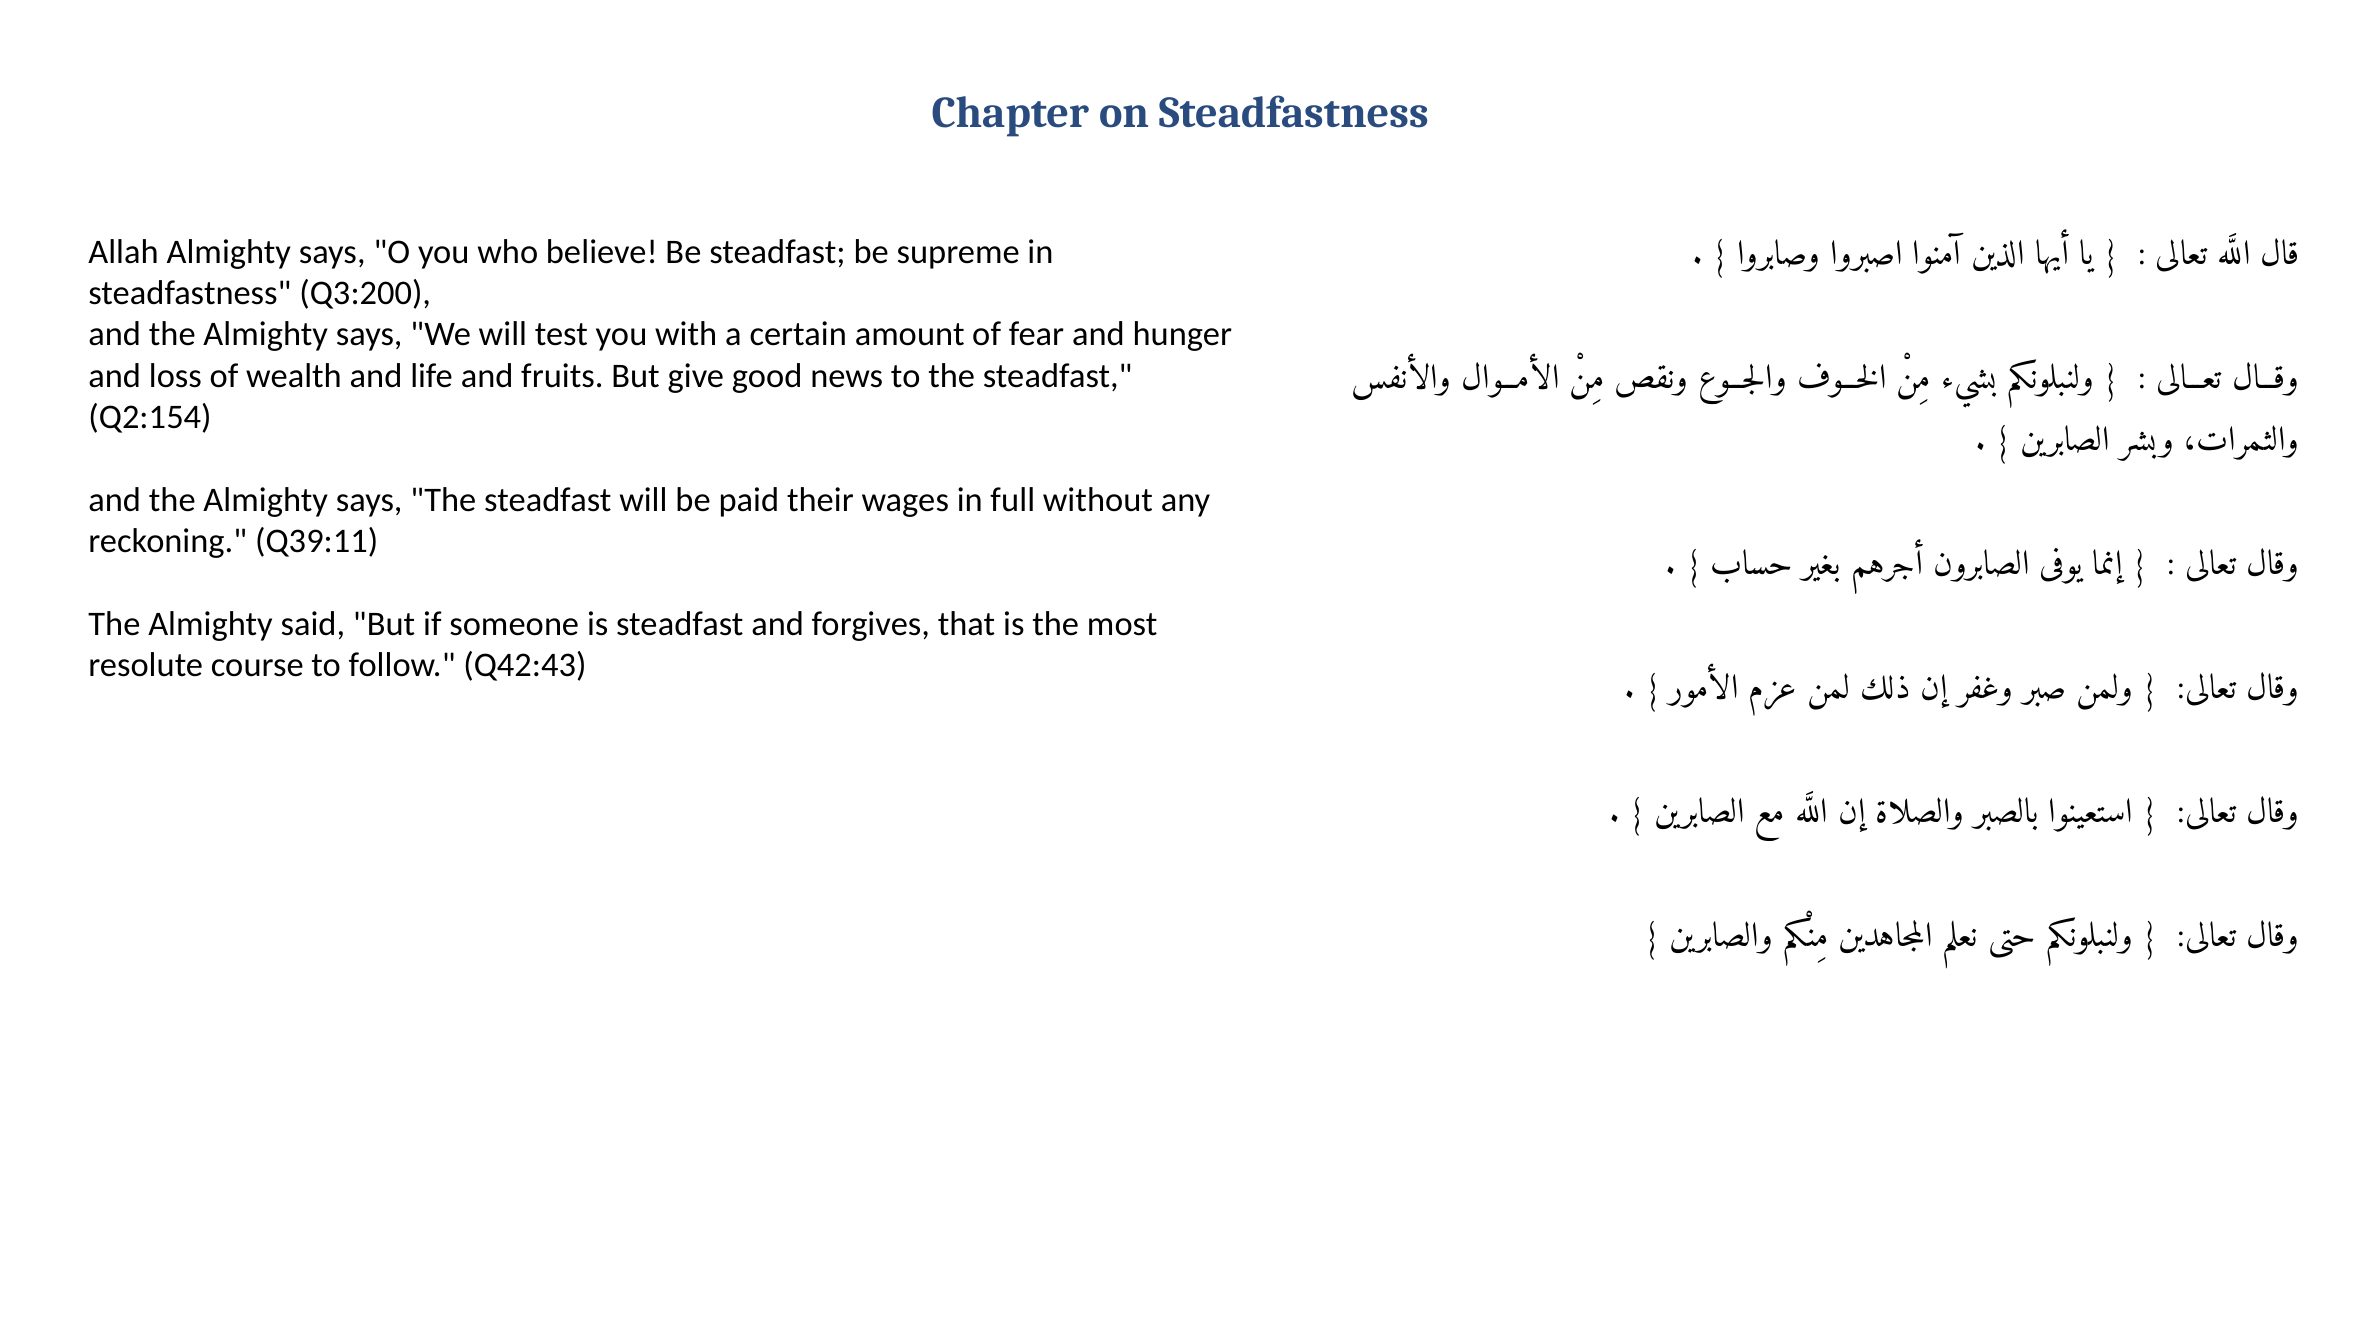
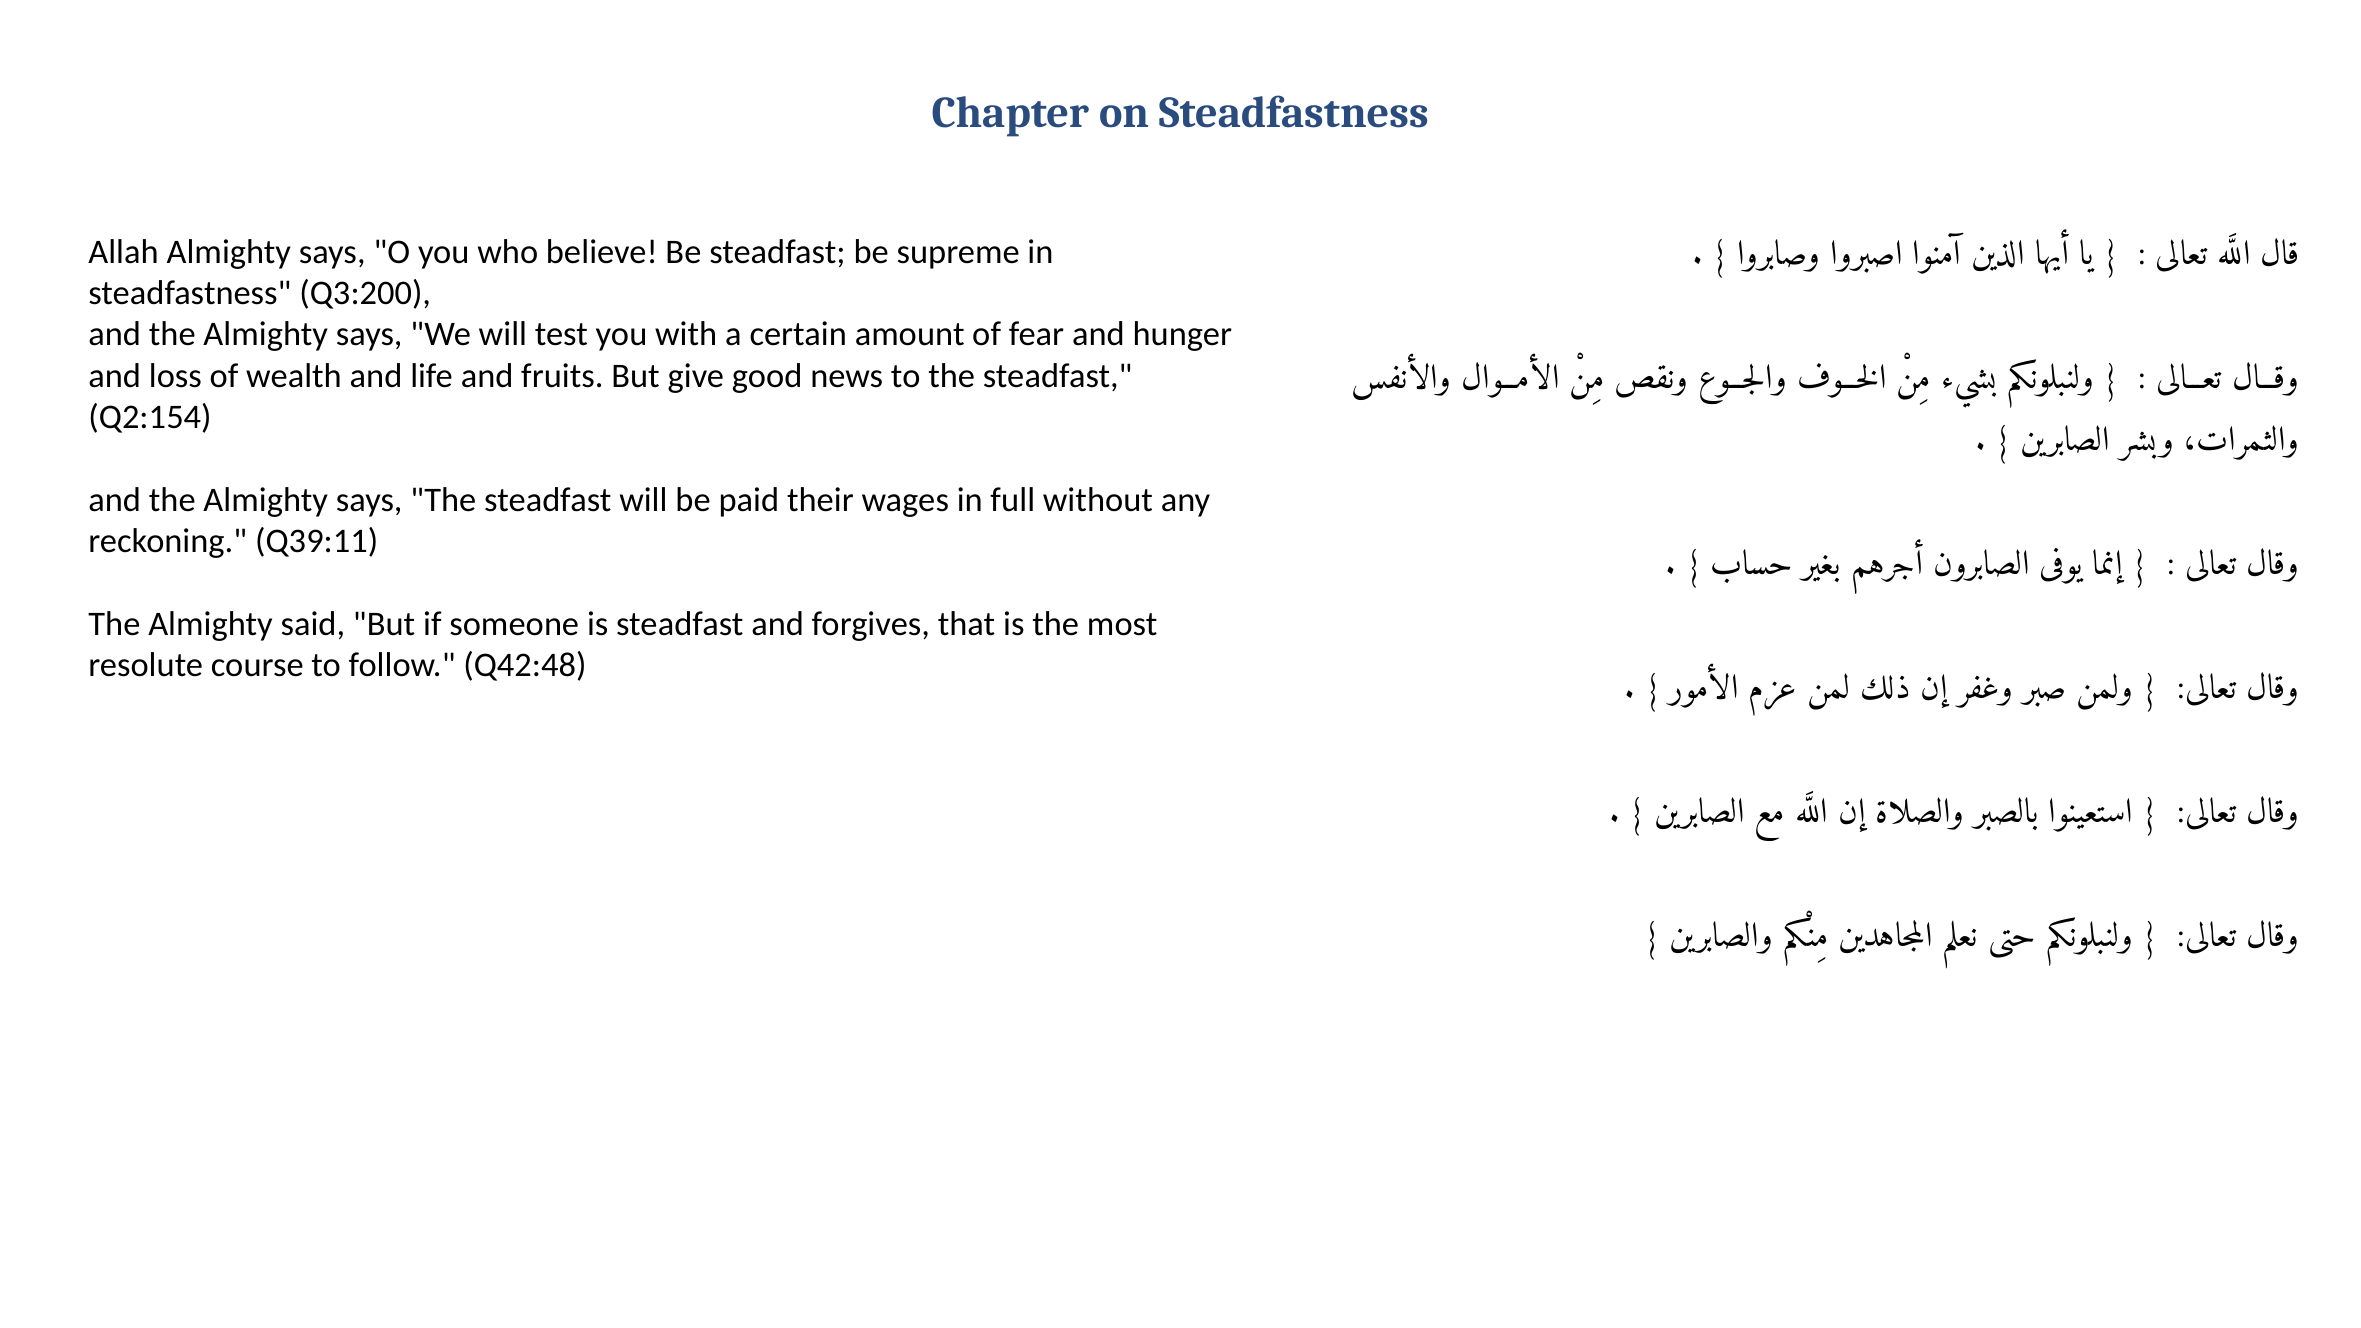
Q42:43: Q42:43 -> Q42:48
